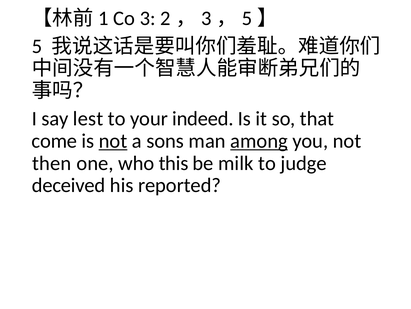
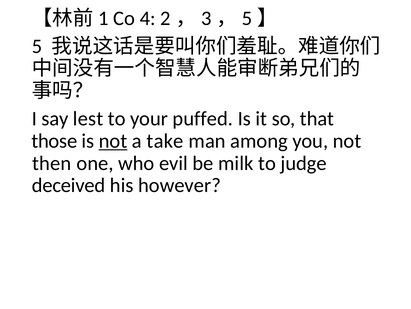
3: 3 -> 4
indeed: indeed -> puffed
come: come -> those
sons: sons -> take
among underline: present -> none
this: this -> evil
reported: reported -> however
